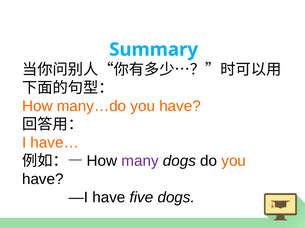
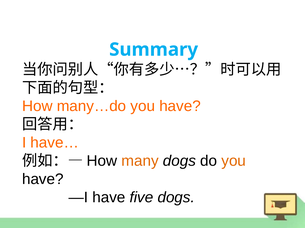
many colour: purple -> orange
